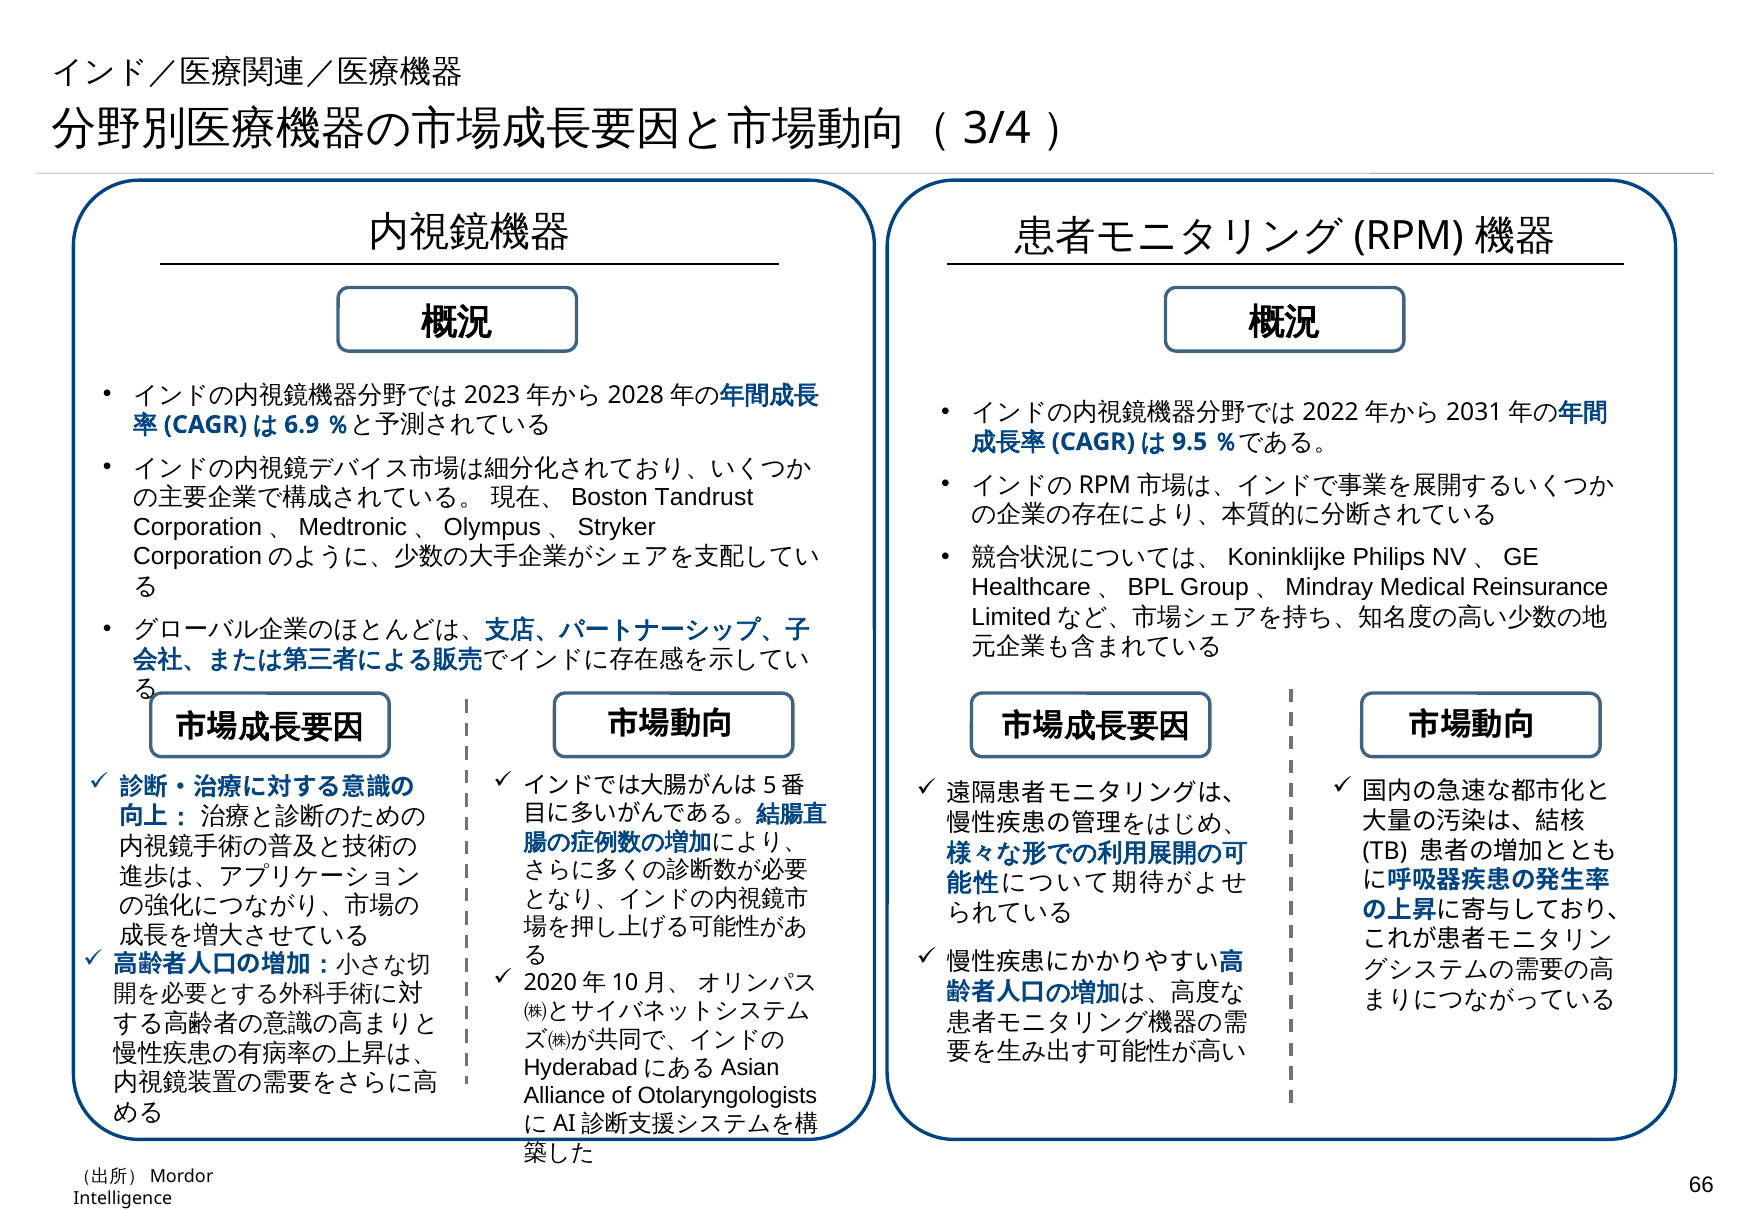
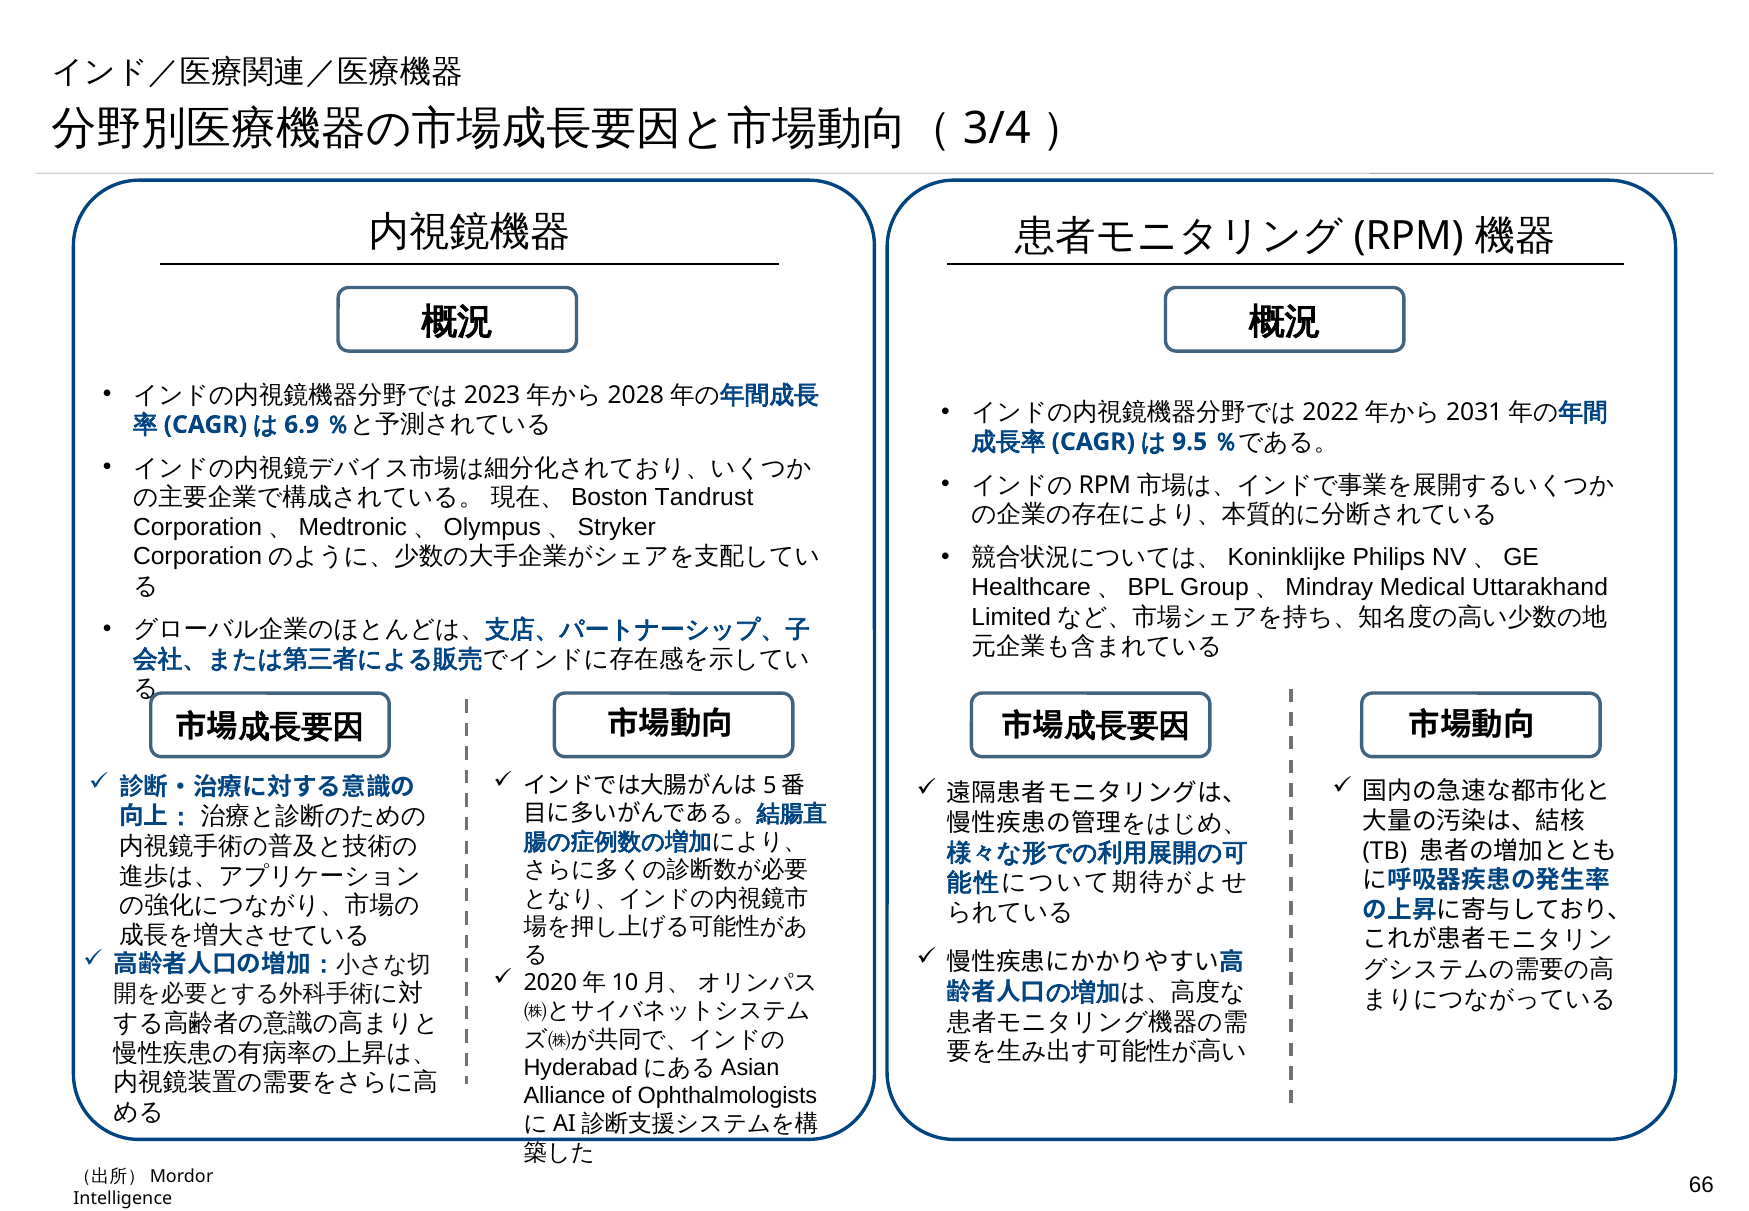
Reinsurance: Reinsurance -> Uttarakhand
Otolaryngologists: Otolaryngologists -> Ophthalmologists
